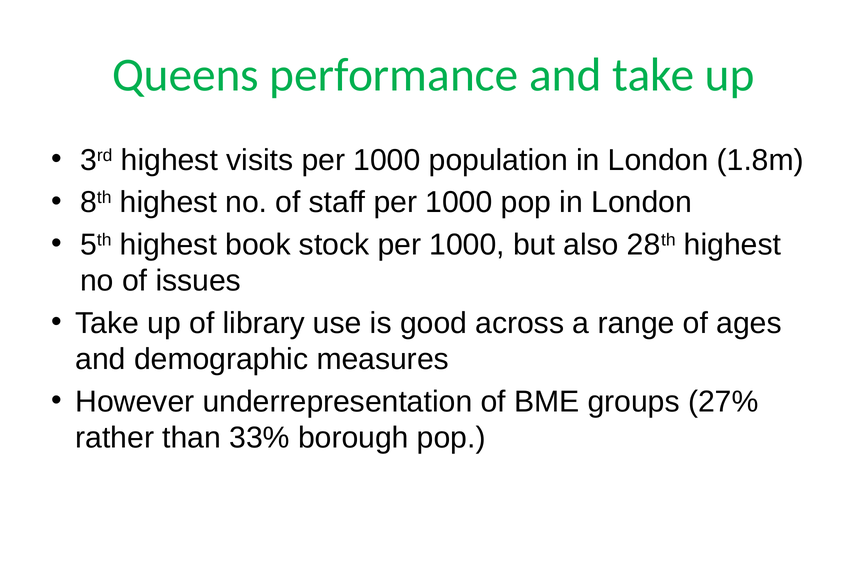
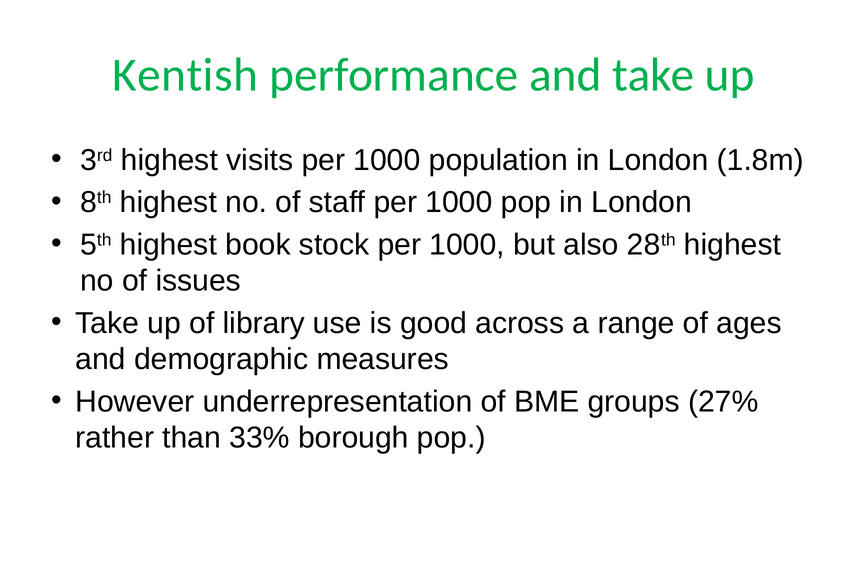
Queens: Queens -> Kentish
